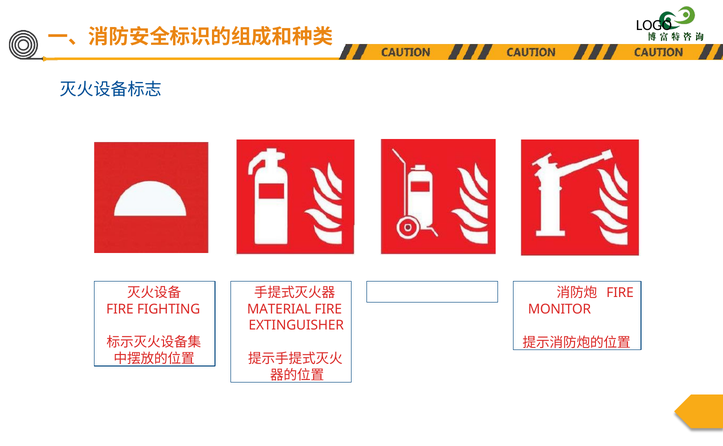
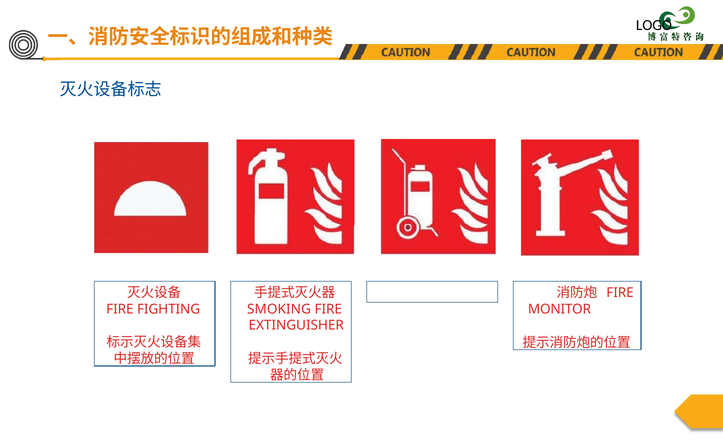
MATERIAL: MATERIAL -> SMOKING
